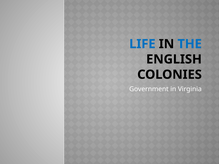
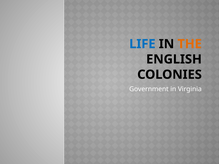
THE colour: blue -> orange
